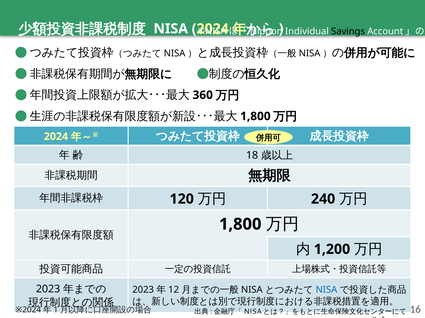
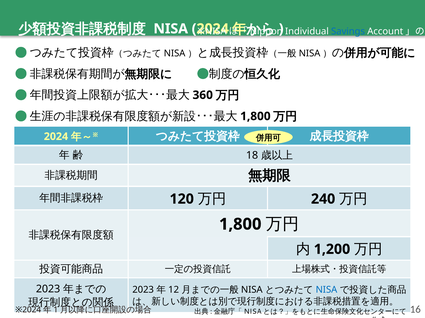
Savings colour: black -> blue
